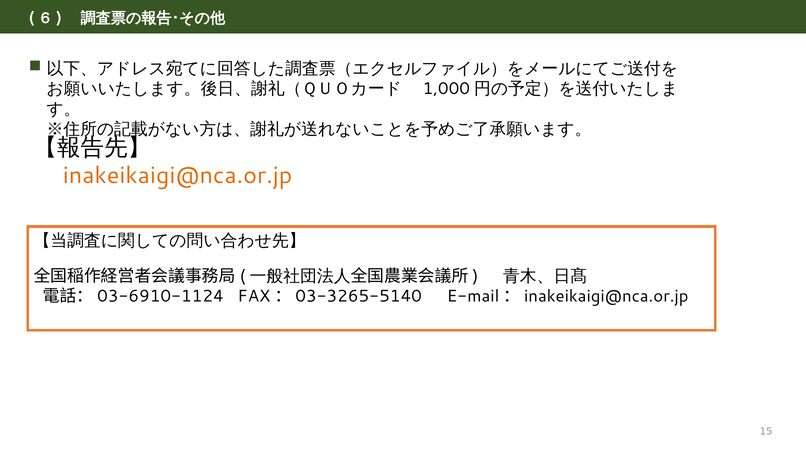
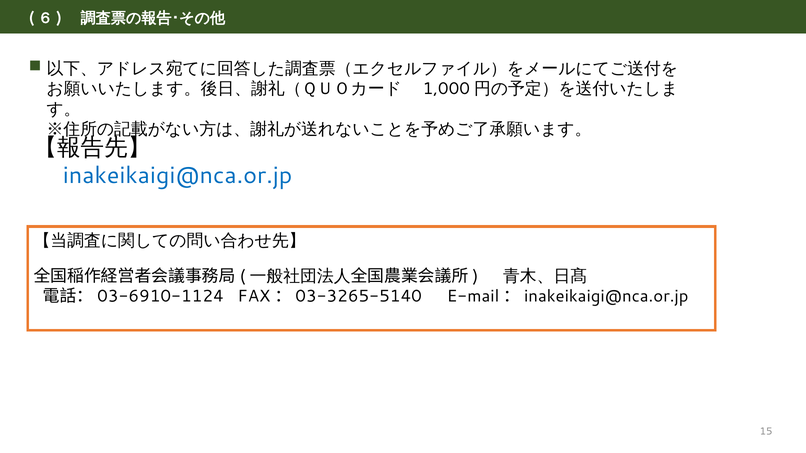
inakeikaigi@nca.or.jp colour: orange -> blue
